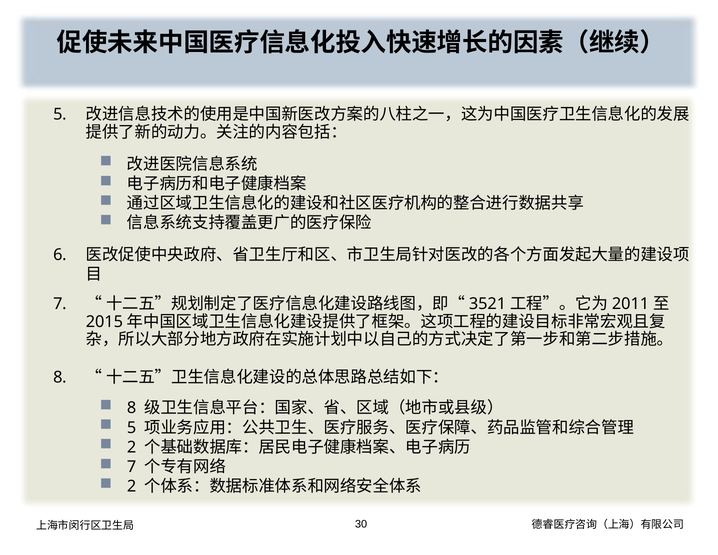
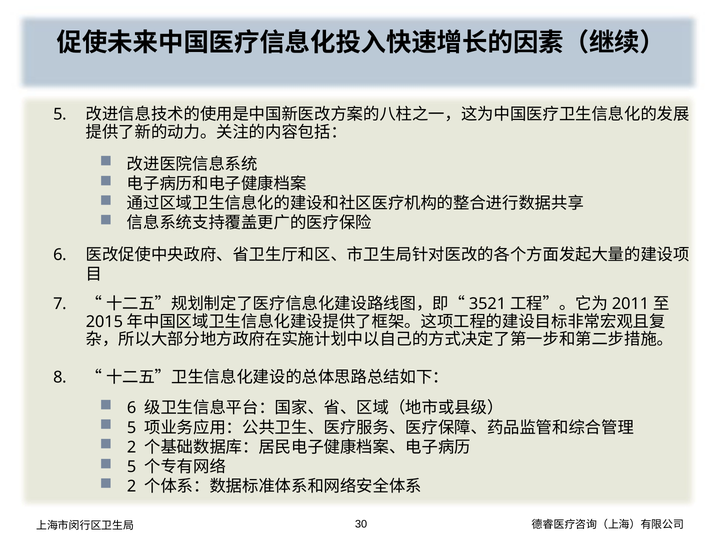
8 at (132, 408): 8 -> 6
7 at (132, 467): 7 -> 5
